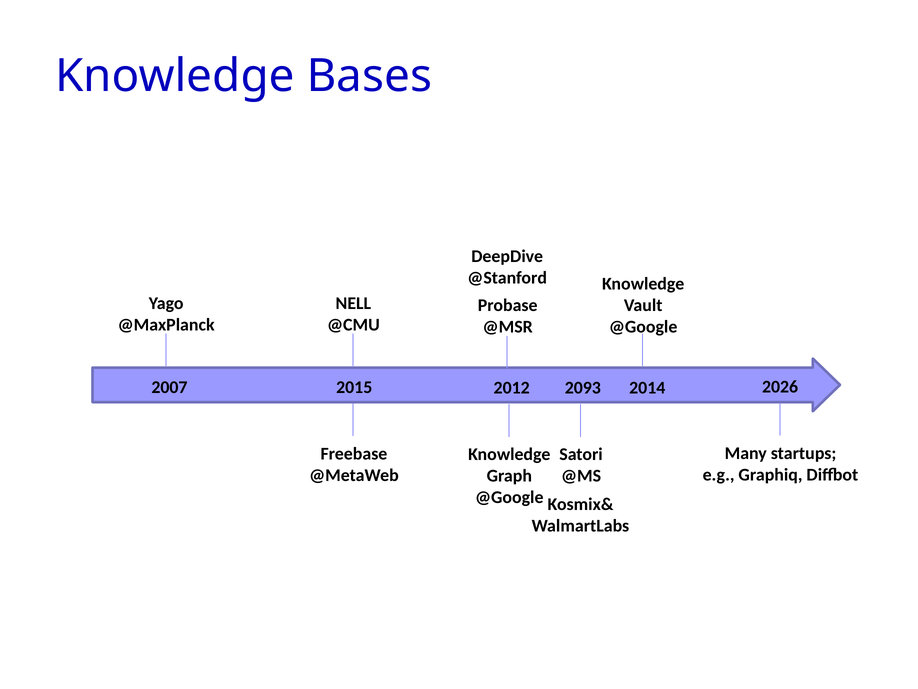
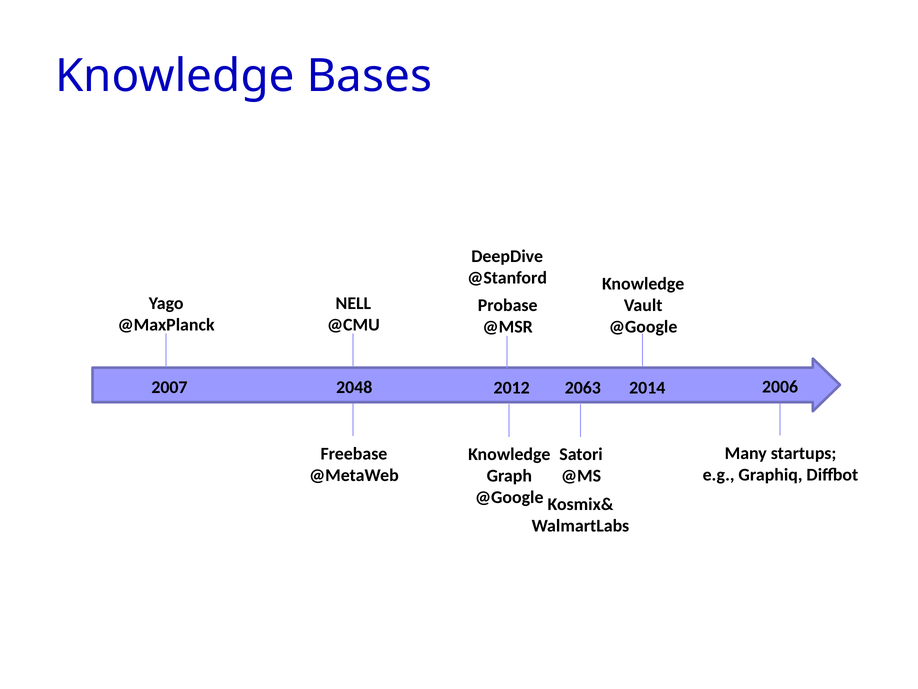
2026: 2026 -> 2006
2015: 2015 -> 2048
2093: 2093 -> 2063
